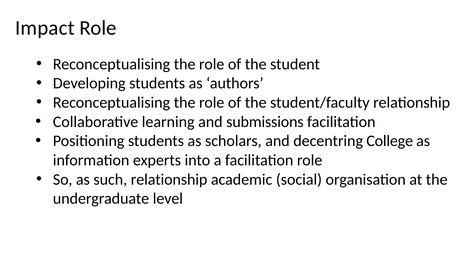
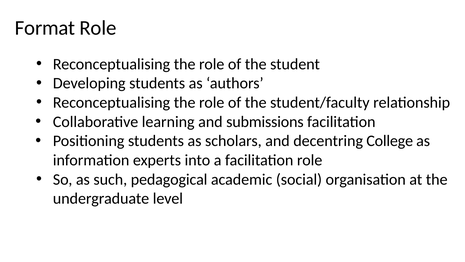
Impact: Impact -> Format
such relationship: relationship -> pedagogical
